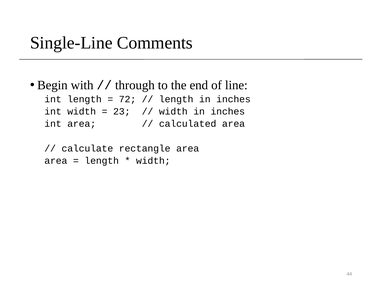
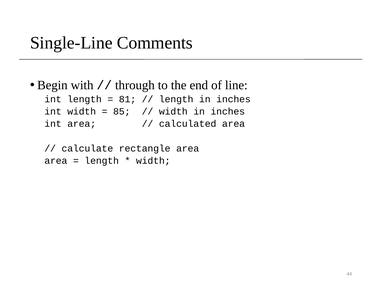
72: 72 -> 81
23: 23 -> 85
